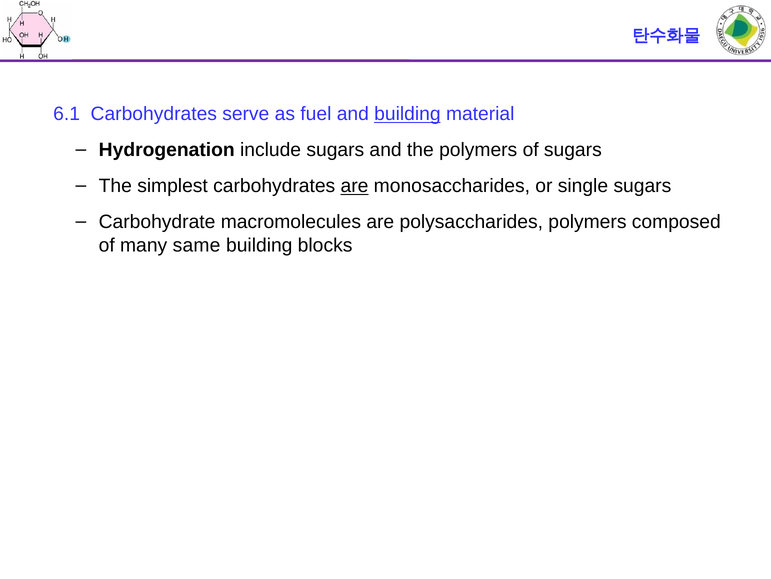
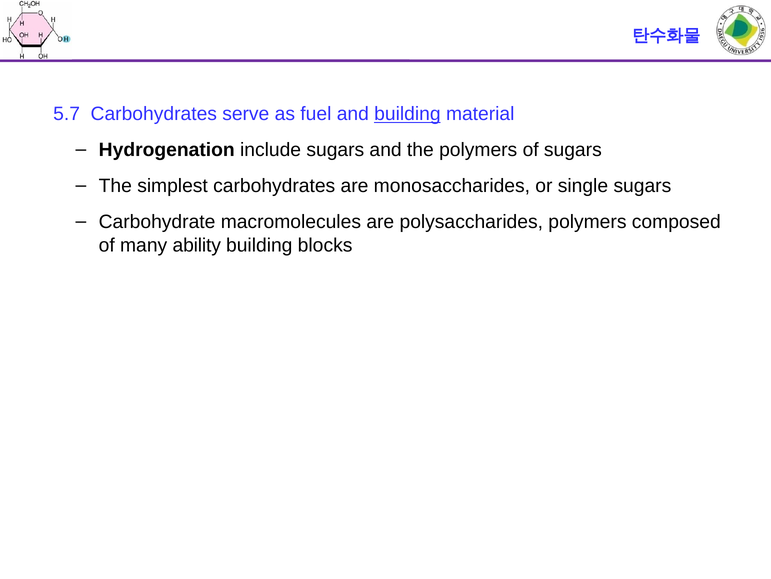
6.1: 6.1 -> 5.7
are at (355, 186) underline: present -> none
same: same -> ability
